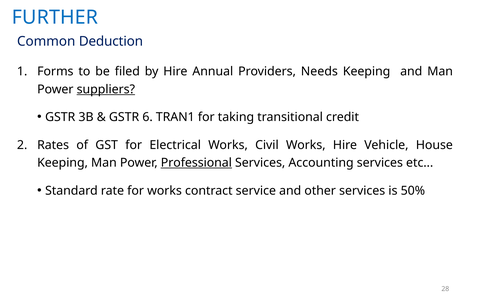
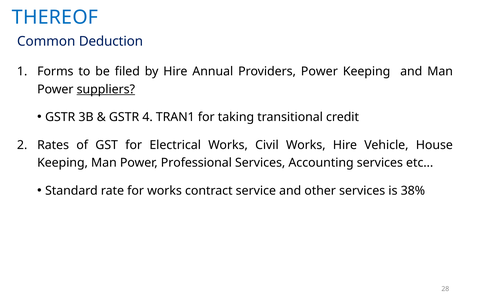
FURTHER: FURTHER -> THEREOF
Providers Needs: Needs -> Power
6: 6 -> 4
Professional underline: present -> none
50%: 50% -> 38%
